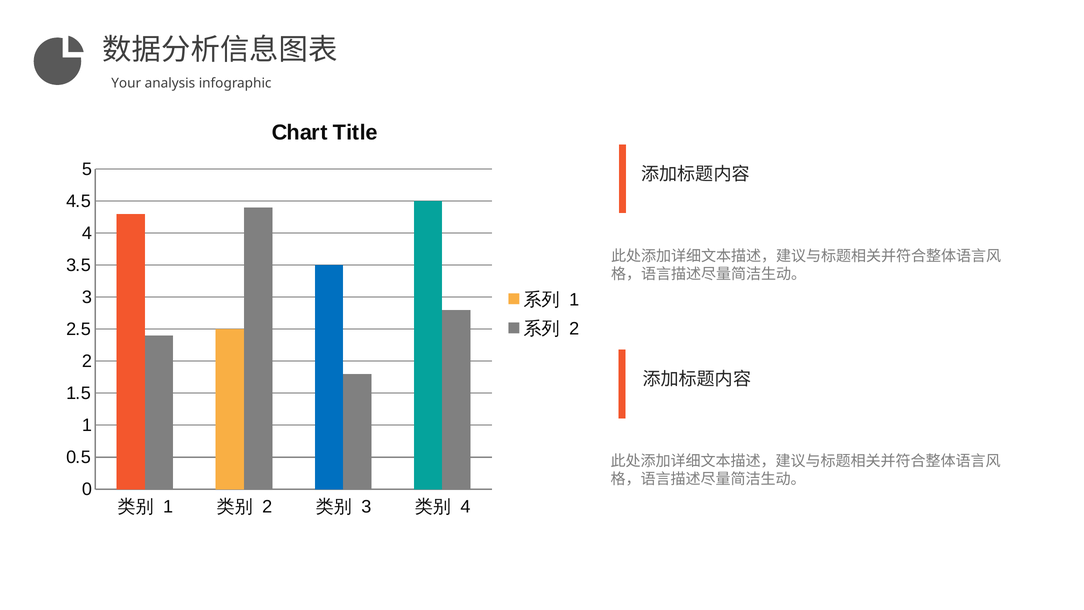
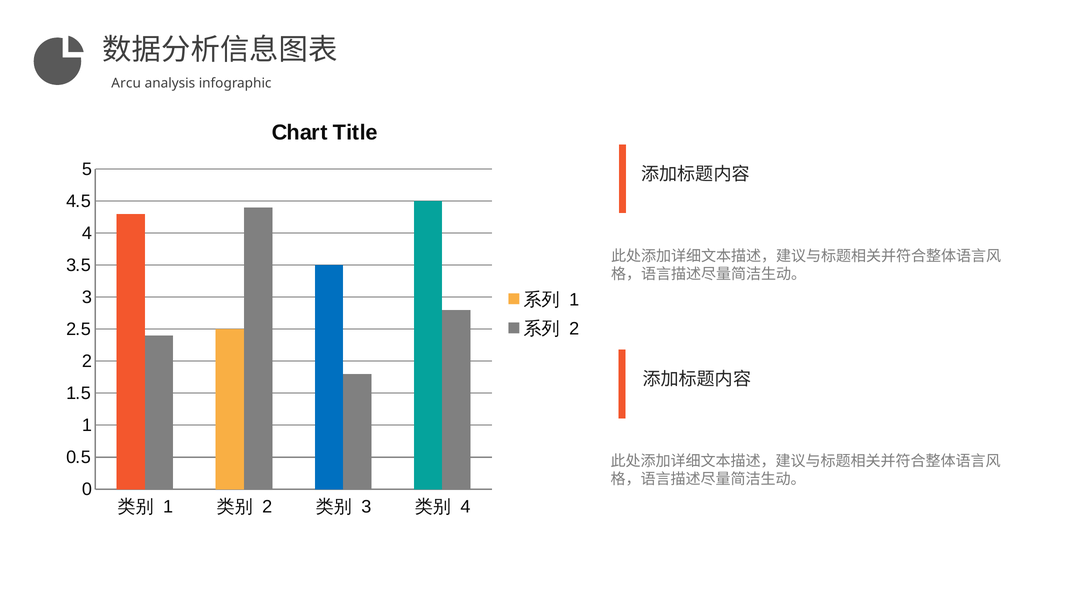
Your: Your -> Arcu
